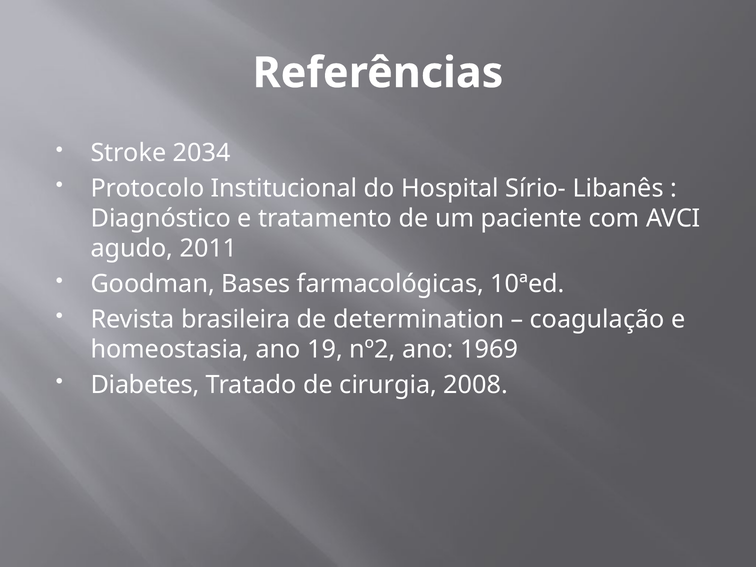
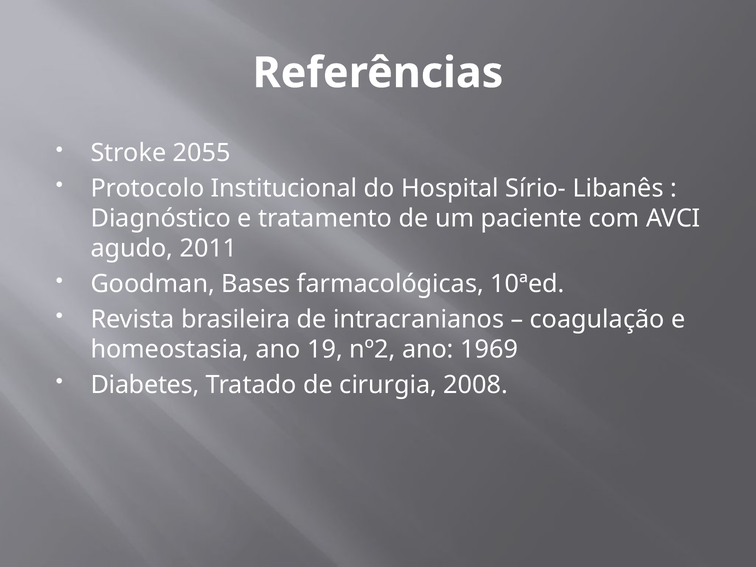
2034: 2034 -> 2055
determination: determination -> intracranianos
